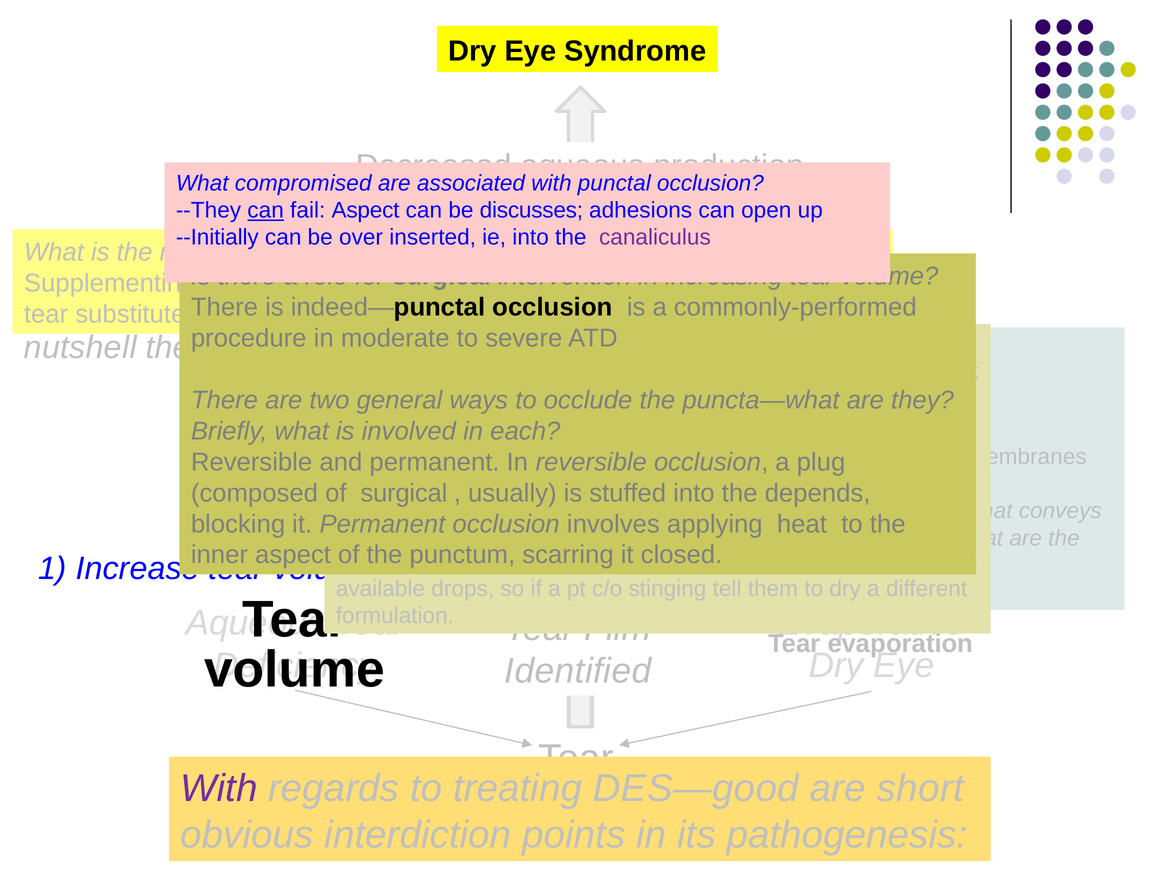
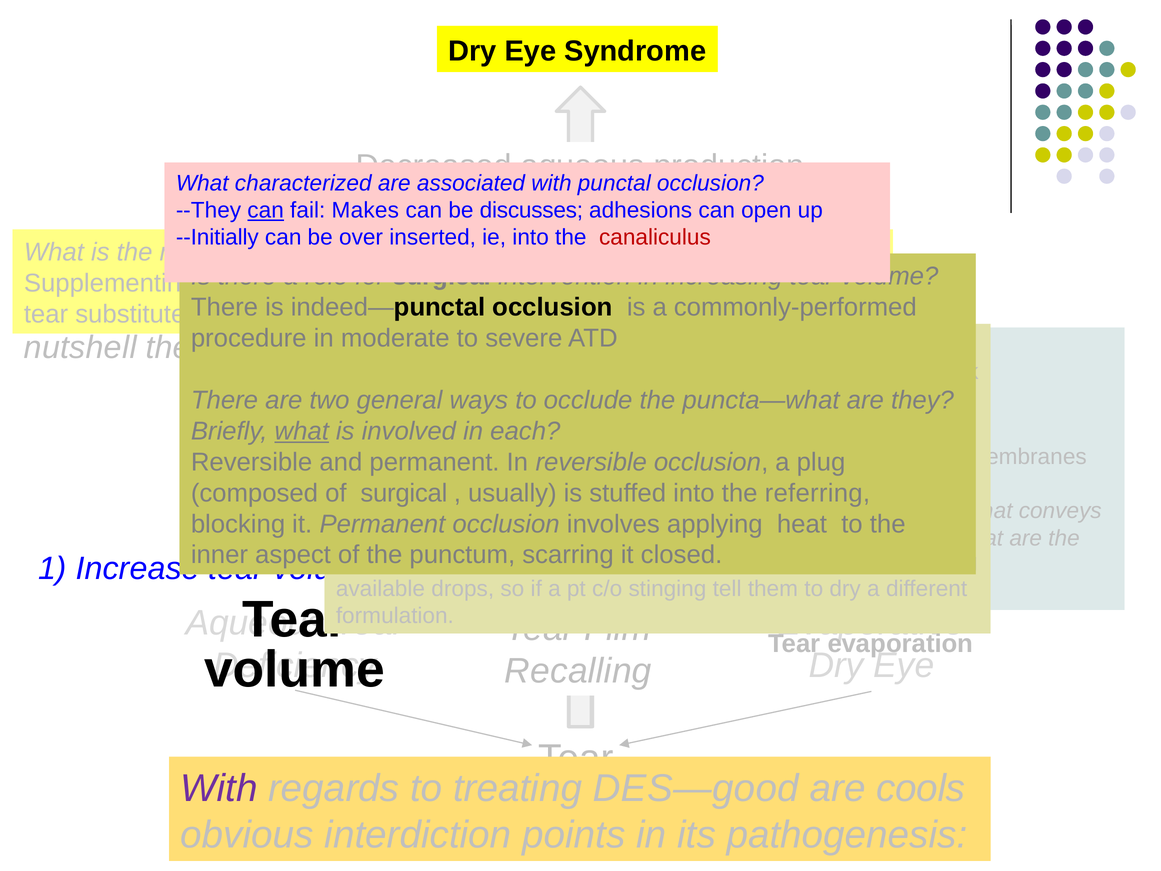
compromised: compromised -> characterized
fail Aspect: Aspect -> Makes
canaliculus colour: purple -> red
what at (302, 431) underline: none -> present
depends: depends -> referring
Identified: Identified -> Recalling
short: short -> cools
